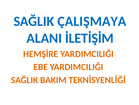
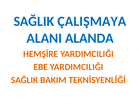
İLETİŞİM: İLETİŞİM -> ALANDA
